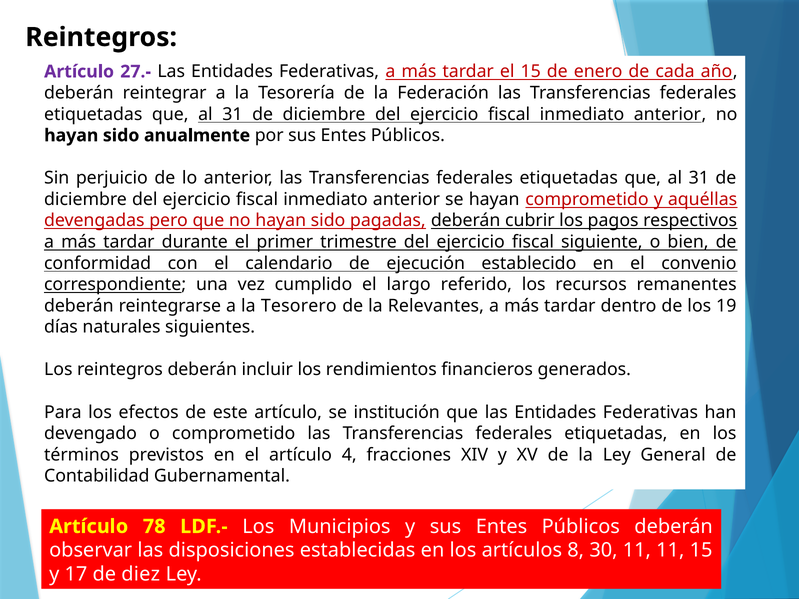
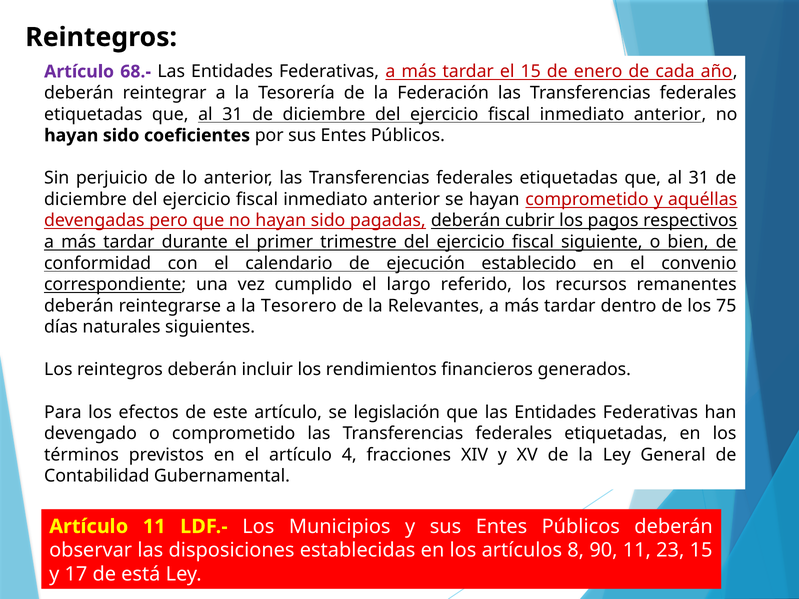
27.-: 27.- -> 68.-
anualmente: anualmente -> coeficientes
19: 19 -> 75
institución: institución -> legislación
Artículo 78: 78 -> 11
30: 30 -> 90
11 11: 11 -> 23
diez: diez -> está
